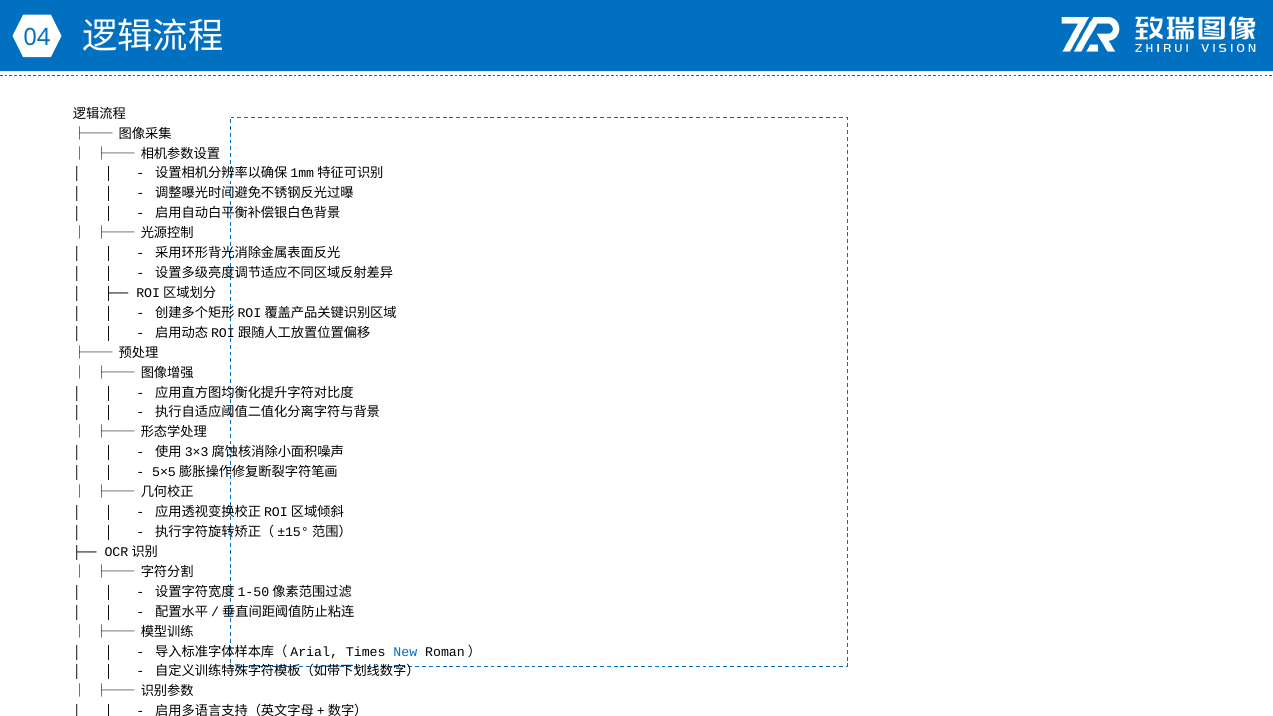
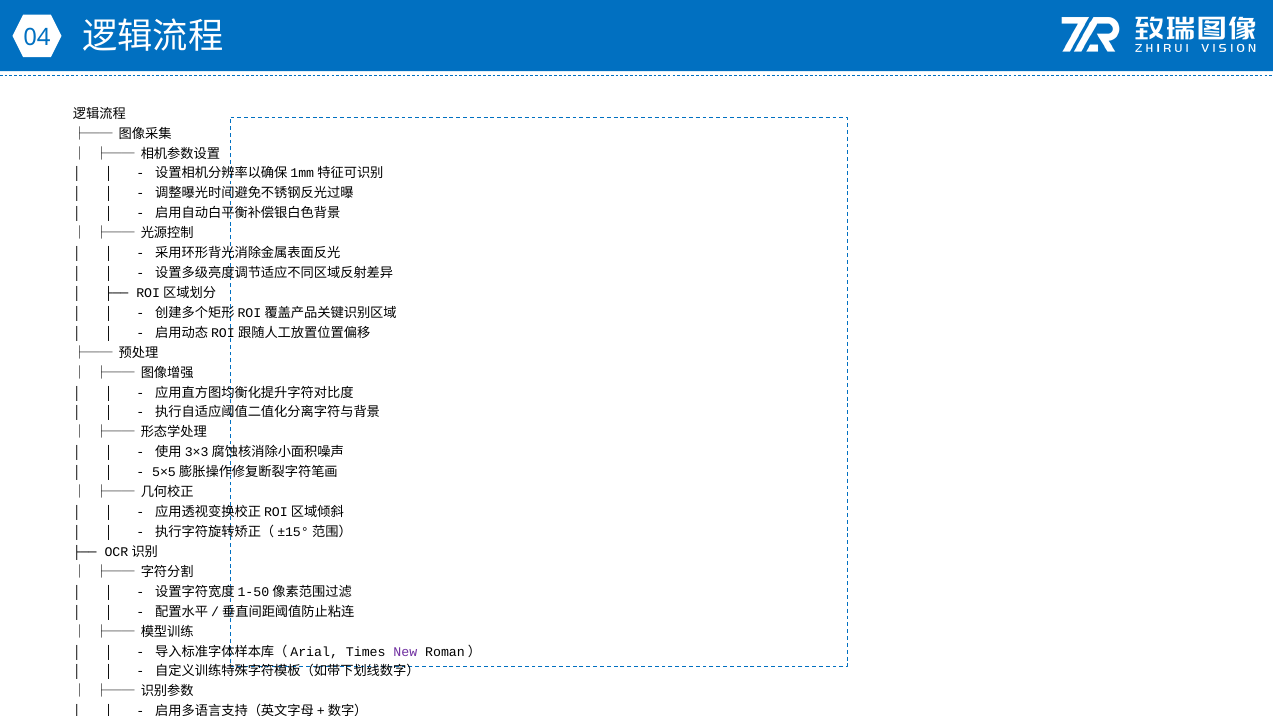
New colour: blue -> purple
